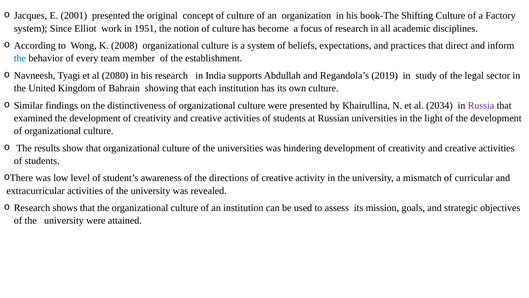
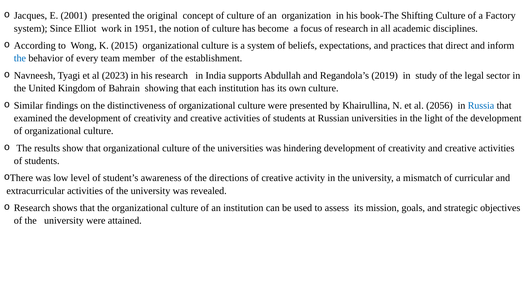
2008: 2008 -> 2015
2080: 2080 -> 2023
2034: 2034 -> 2056
Russia colour: purple -> blue
